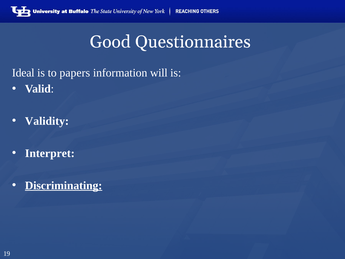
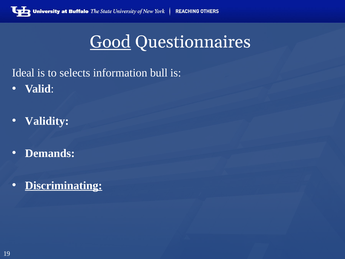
Good underline: none -> present
papers: papers -> selects
will: will -> bull
Interpret: Interpret -> Demands
